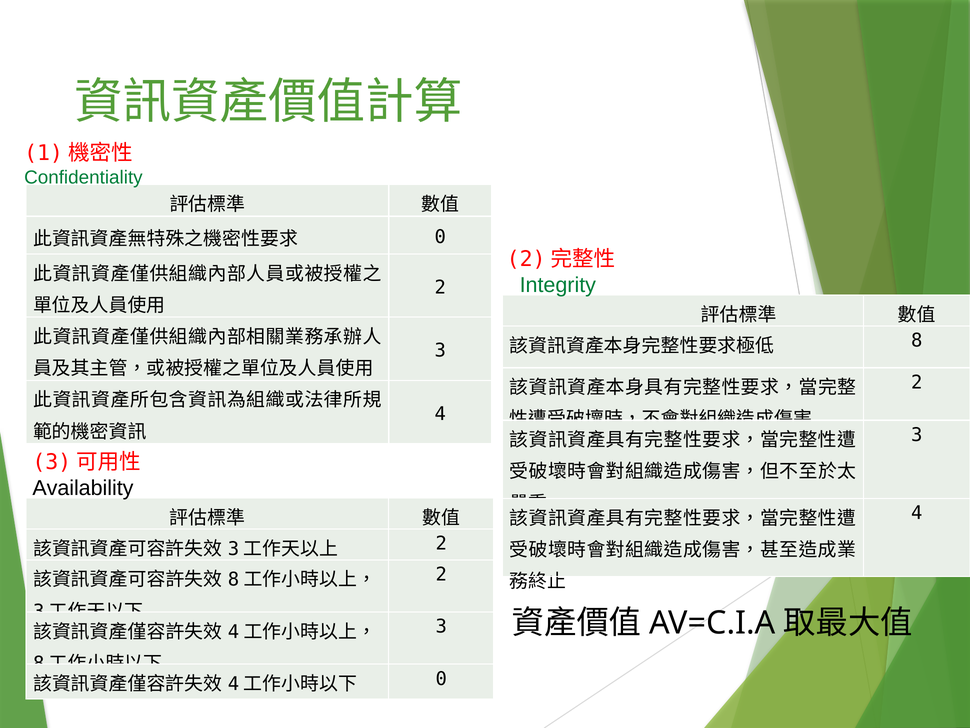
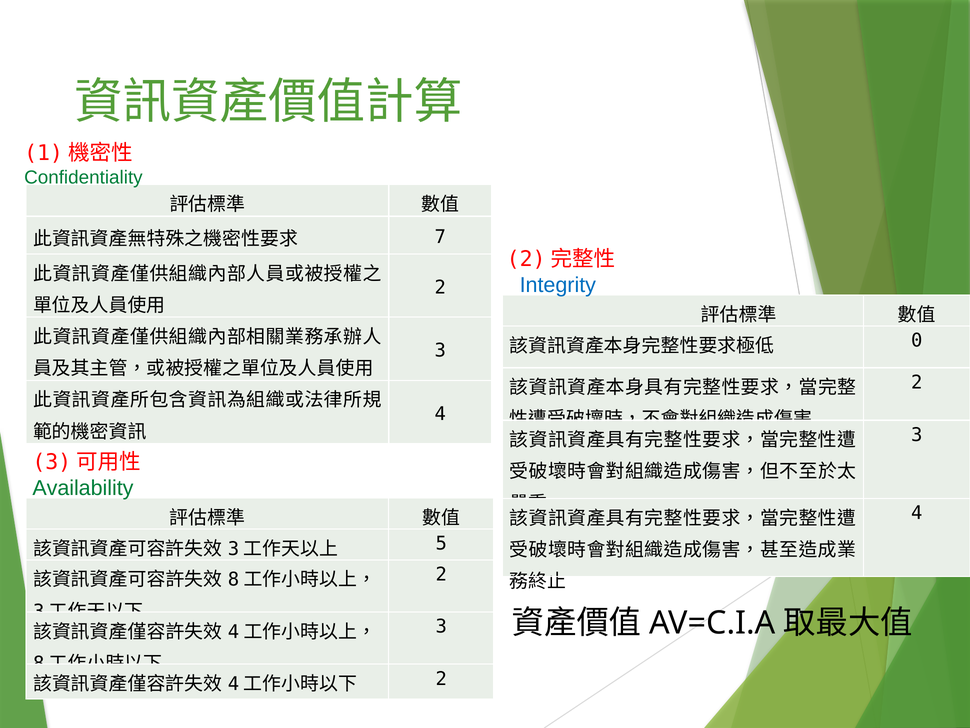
0 at (440, 237): 0 -> 7
Integrity colour: green -> blue
8: 8 -> 0
Availability colour: black -> green
2 at (441, 543): 2 -> 5
0 at (441, 678): 0 -> 2
